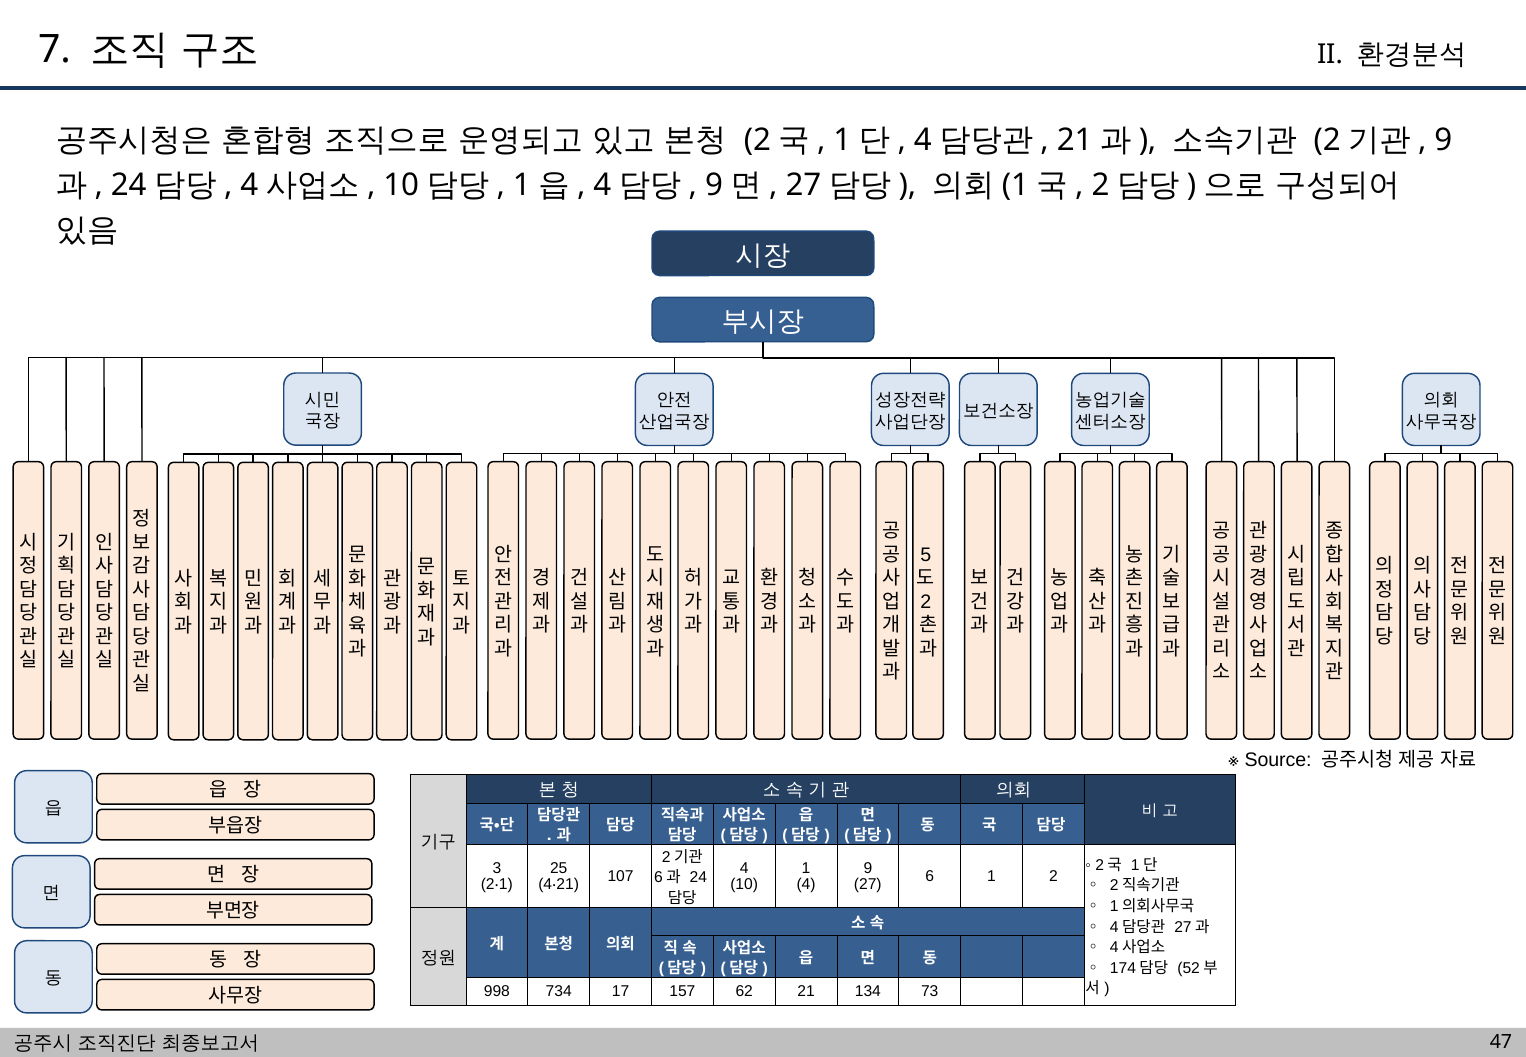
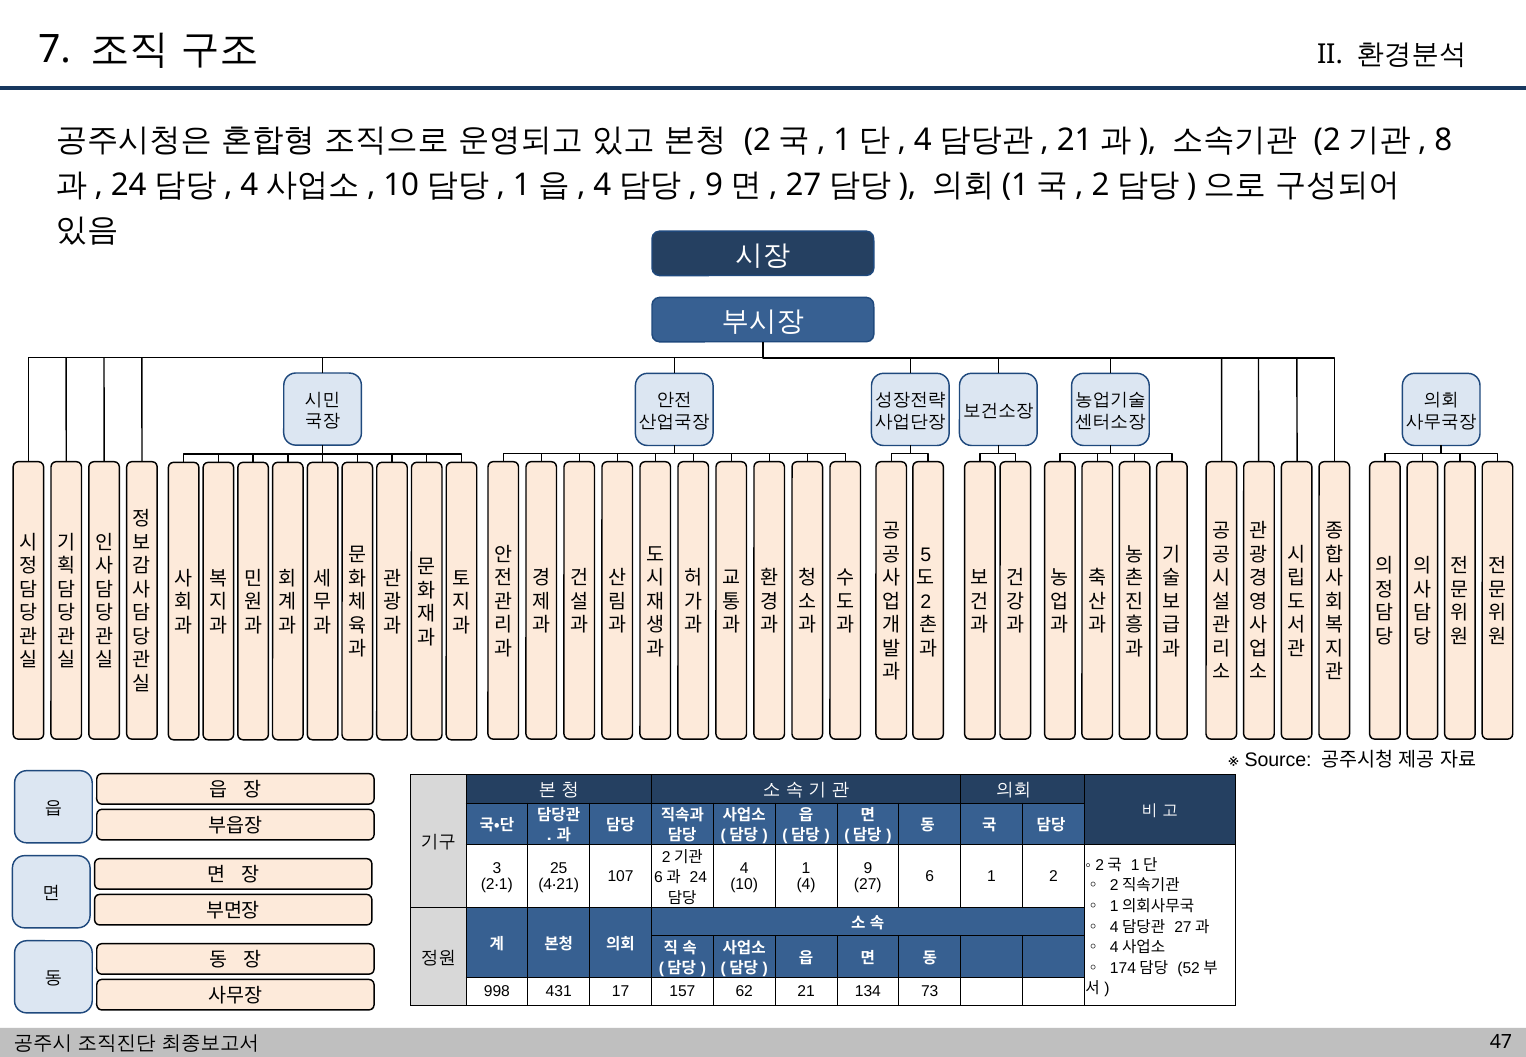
9 at (1443, 140): 9 -> 8
734: 734 -> 431
